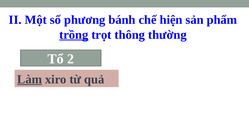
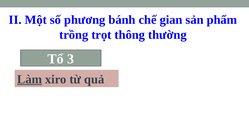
hiện: hiện -> gian
trồng underline: present -> none
2: 2 -> 3
